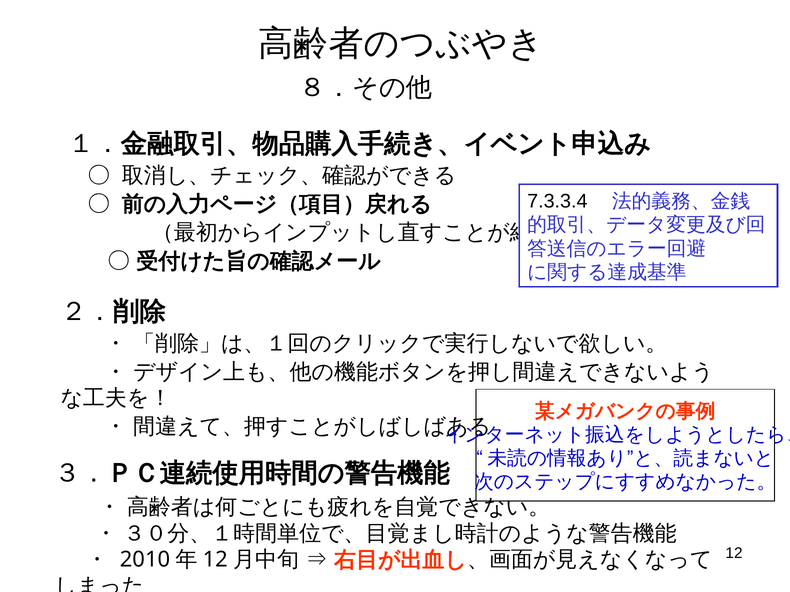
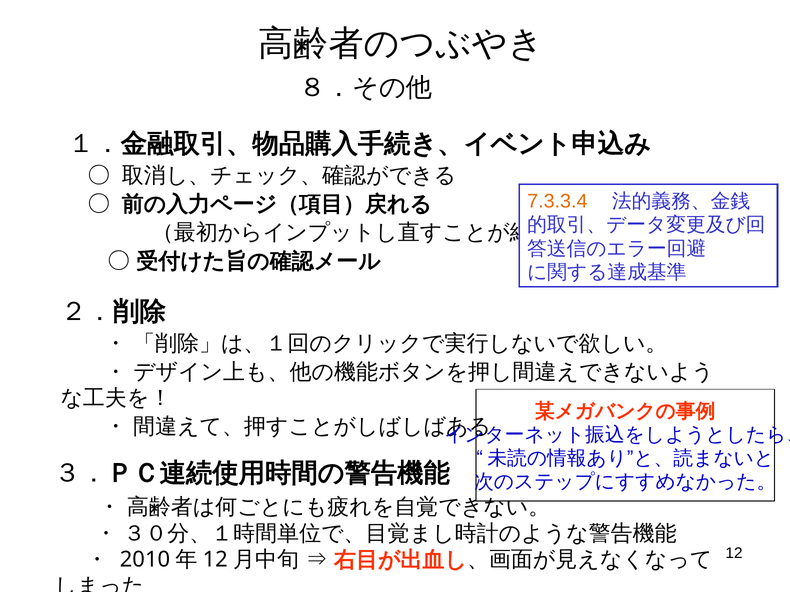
7.3.3.4 colour: black -> orange
